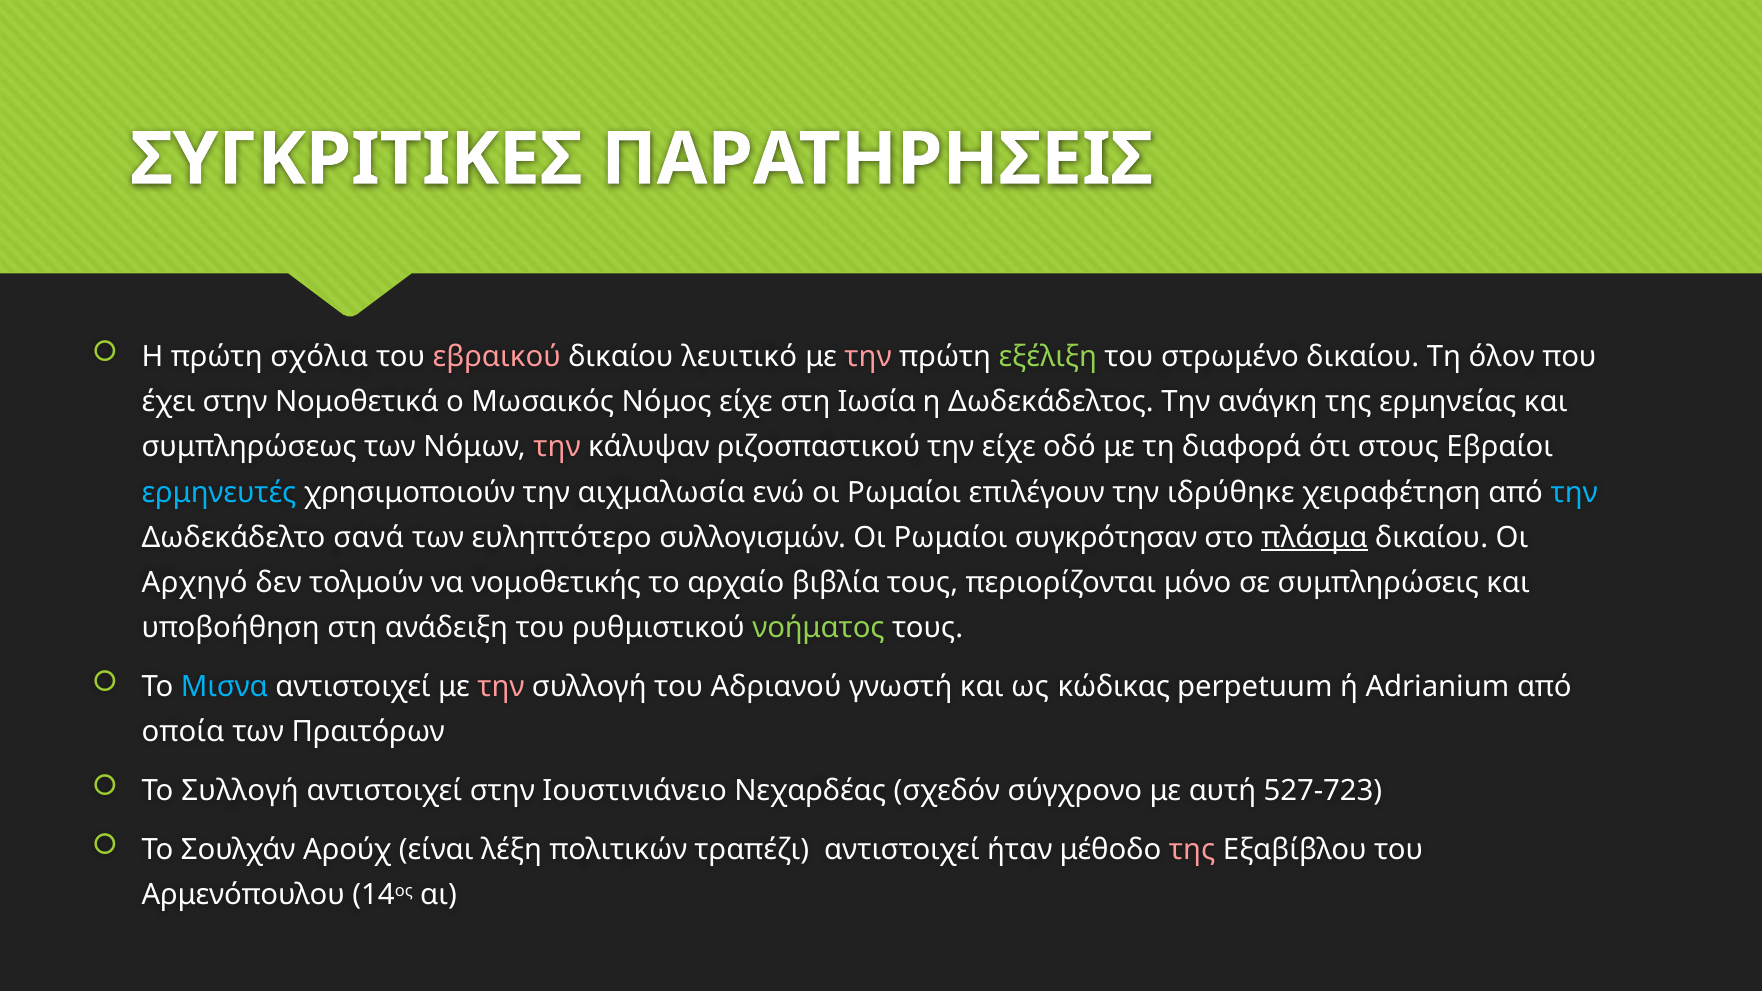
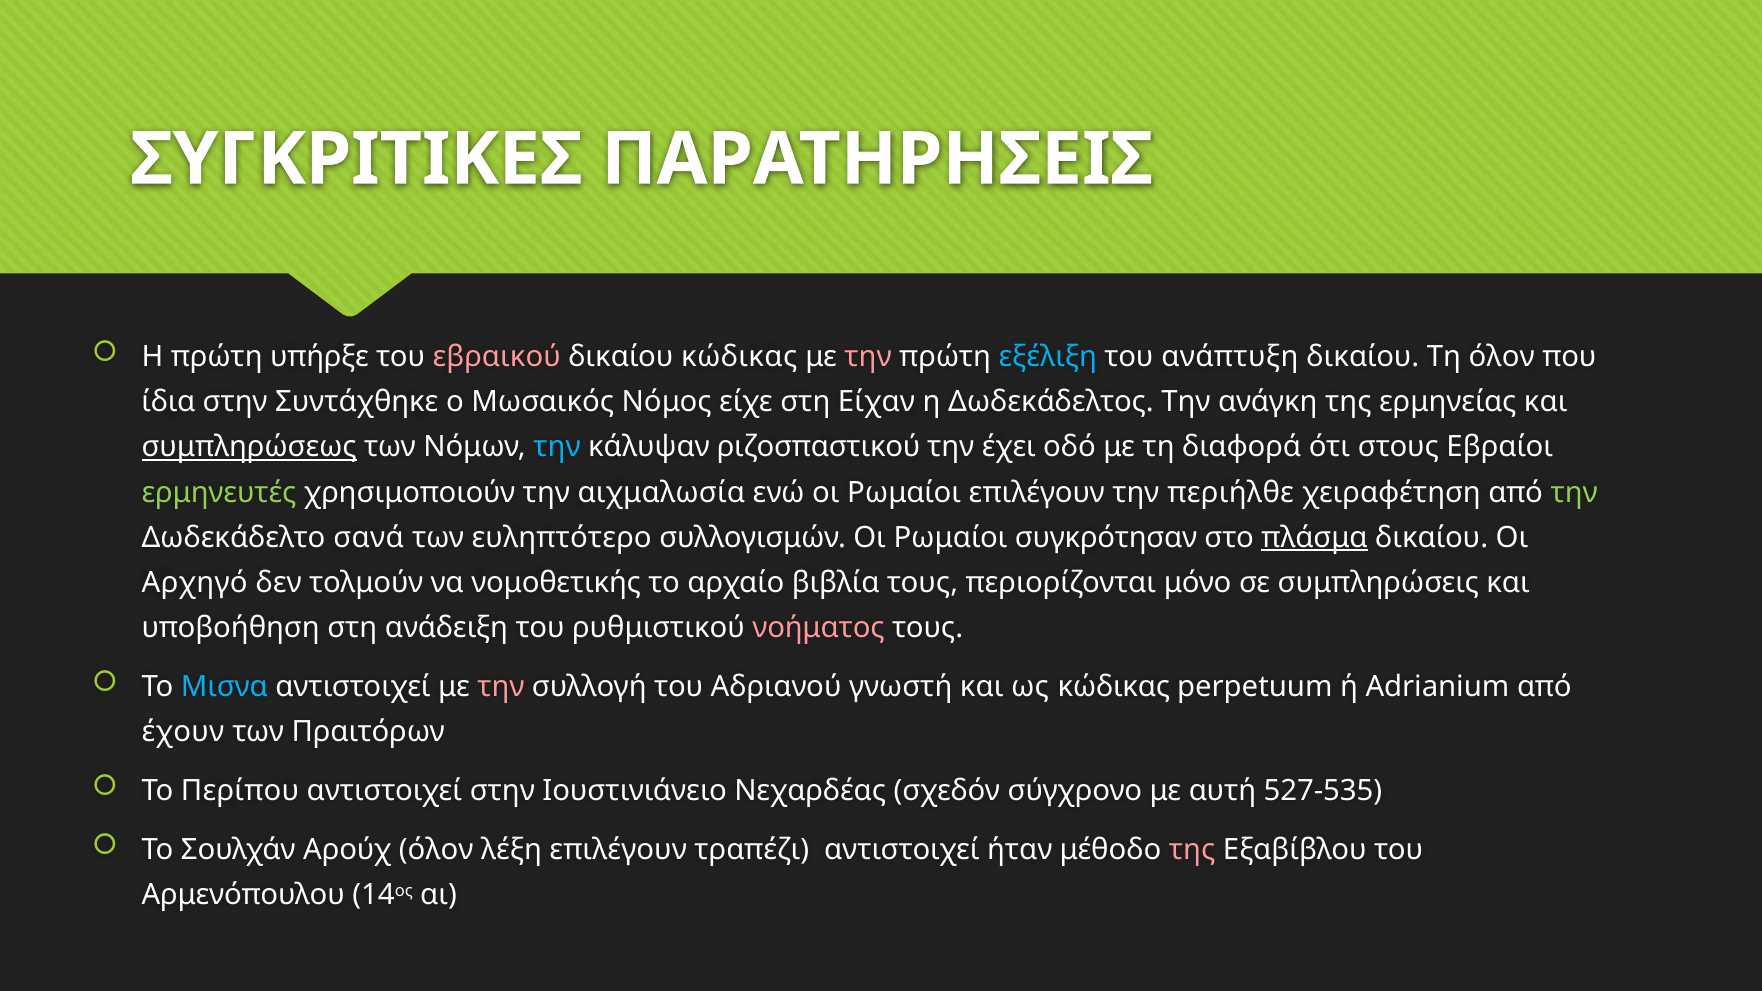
σχόλια: σχόλια -> υπήρξε
δικαίου λευιτικό: λευιτικό -> κώδικας
εξέλιξη colour: light green -> light blue
στρωμένο: στρωμένο -> ανάπτυξη
έχει: έχει -> ίδια
Νομοθετικά: Νομοθετικά -> Συντάχθηκε
Ιωσία: Ιωσία -> Είχαν
συμπληρώσεως underline: none -> present
την at (557, 447) colour: pink -> light blue
την είχε: είχε -> έχει
ερμηνευτές colour: light blue -> light green
ιδρύθηκε: ιδρύθηκε -> περιήλθε
την at (1574, 492) colour: light blue -> light green
νοήματος colour: light green -> pink
οποία: οποία -> έχουν
Το Συλλογή: Συλλογή -> Περίπου
527-723: 527-723 -> 527-535
Αρούχ είναι: είναι -> όλον
λέξη πολιτικών: πολιτικών -> επιλέγουν
